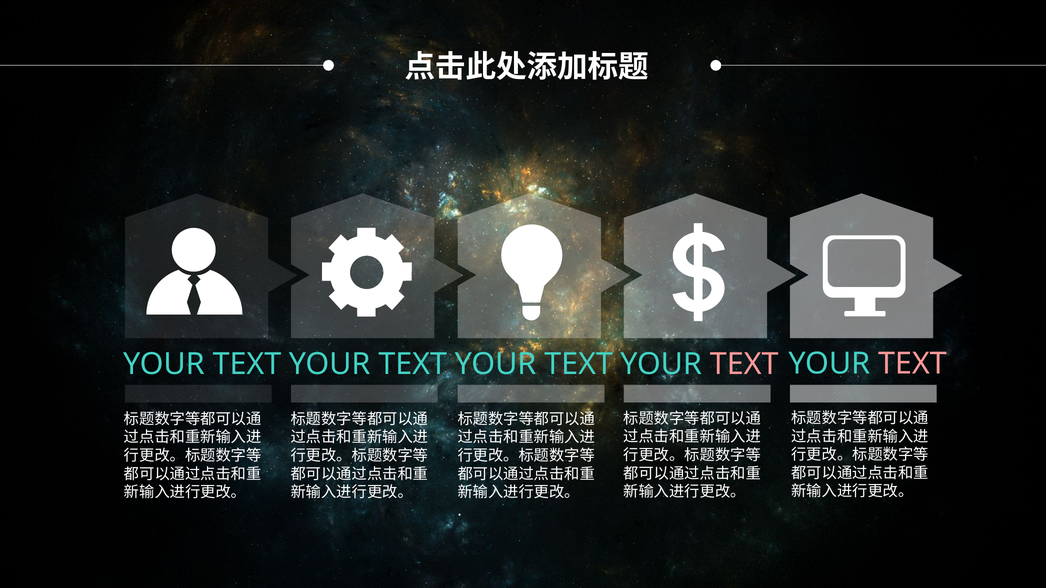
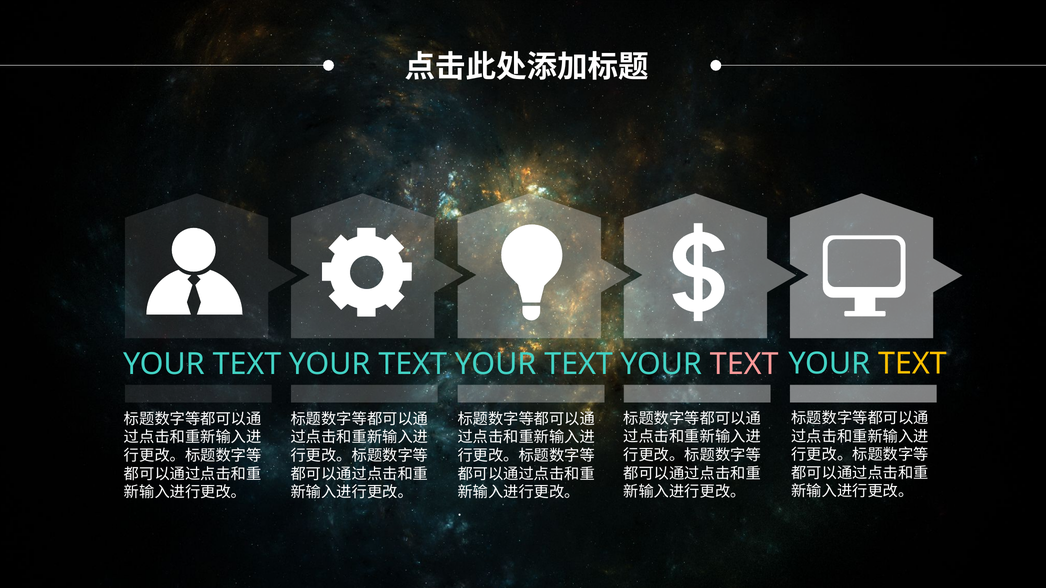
TEXT at (912, 364) colour: pink -> yellow
